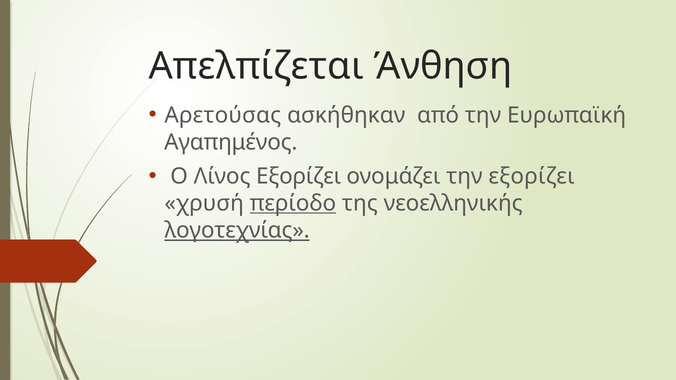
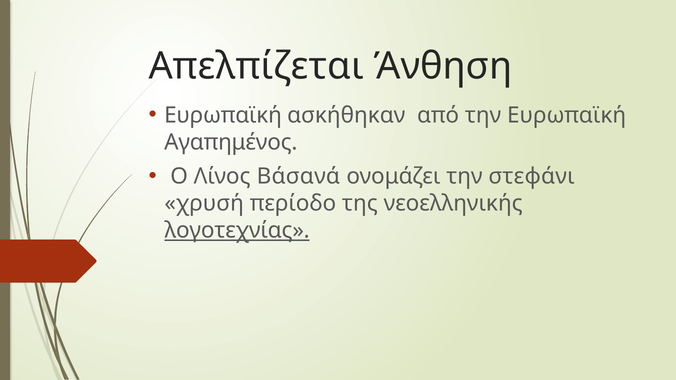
Αρετούσας at (223, 115): Αρετούσας -> Ευρωπαϊκή
Λίνος Εξορίζει: Εξορίζει -> Βάσανά
την εξορίζει: εξορίζει -> στεφάνι
περίοδο underline: present -> none
